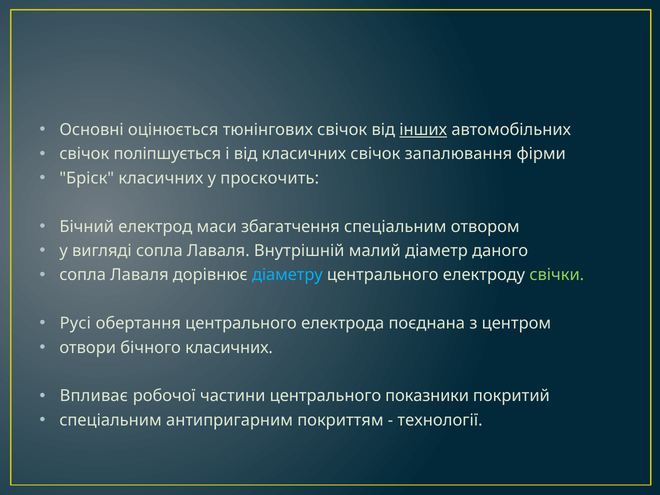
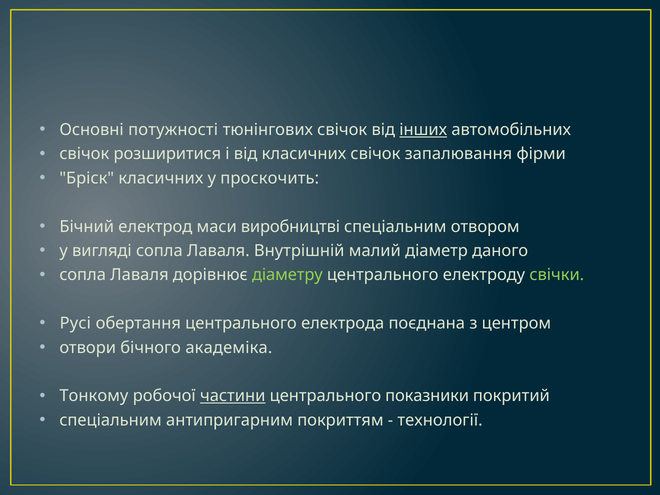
оцінюється: оцінюється -> потужності
поліпшується: поліпшується -> розширитися
збагатчення: збагатчення -> виробництві
діаметру colour: light blue -> light green
бічного класичних: класичних -> академіка
Впливає: Впливає -> Тонкому
частини underline: none -> present
